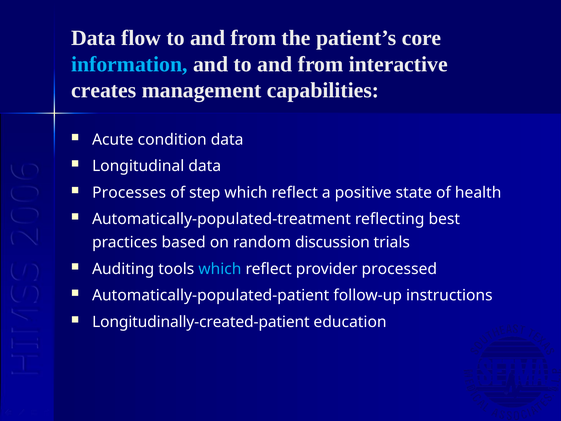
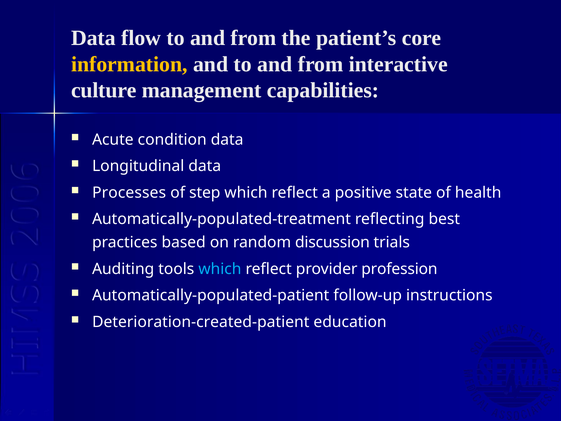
information colour: light blue -> yellow
creates: creates -> culture
processed: processed -> profession
Longitudinally-created-patient: Longitudinally-created-patient -> Deterioration-created-patient
